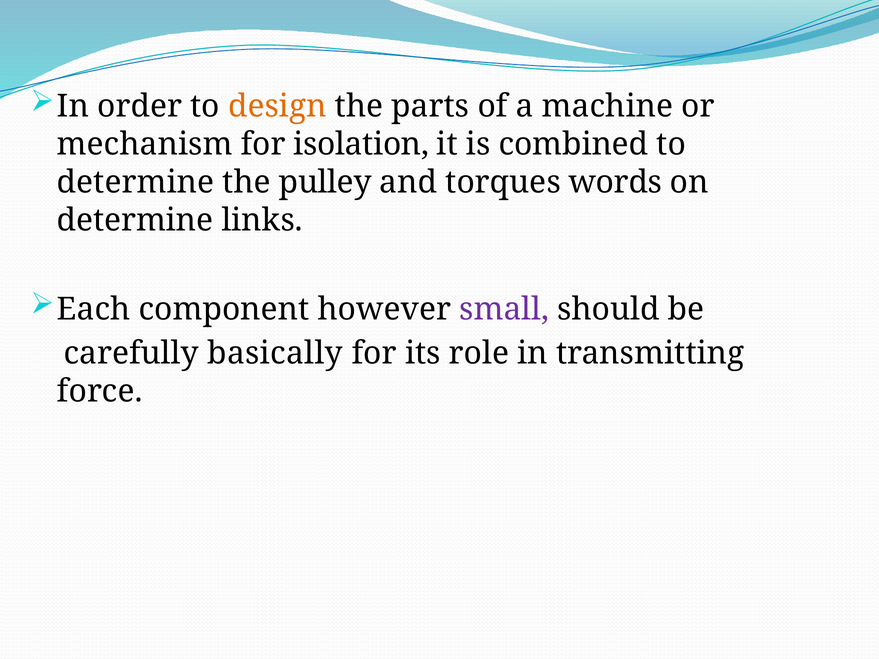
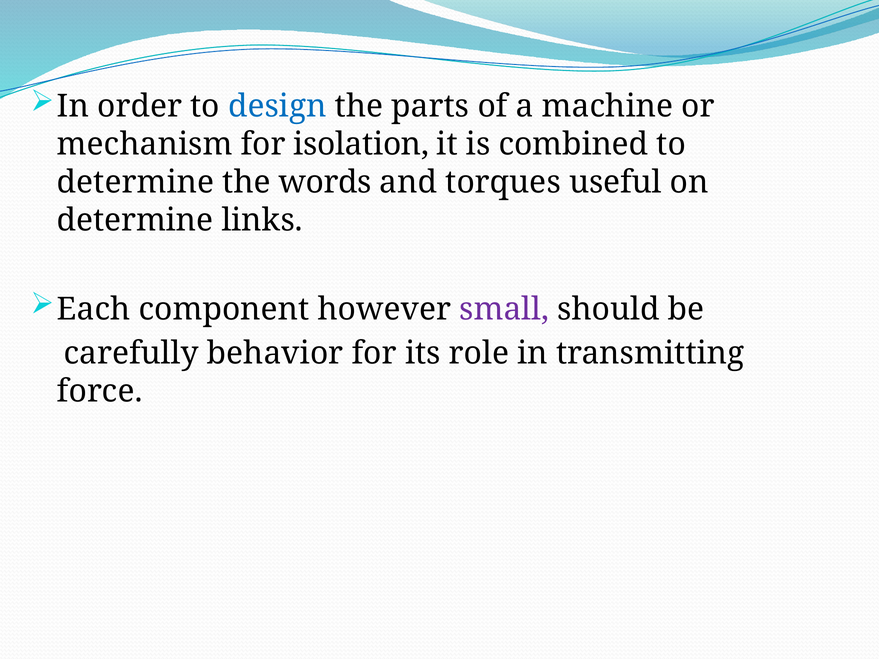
design colour: orange -> blue
pulley: pulley -> words
words: words -> useful
basically: basically -> behavior
